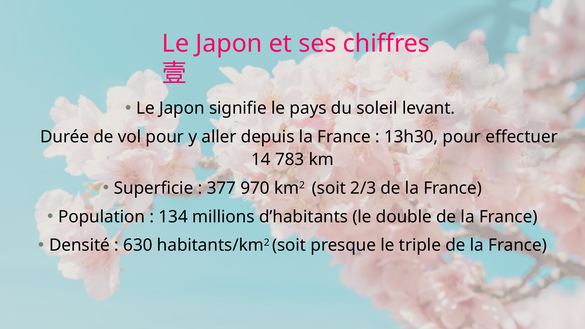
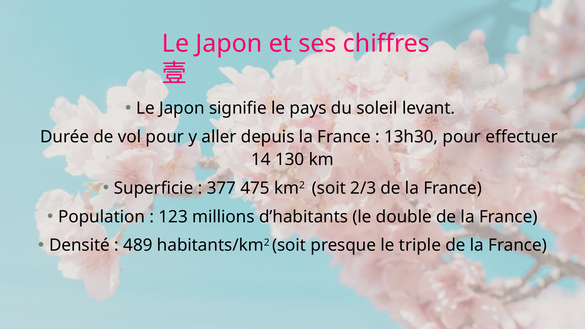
783: 783 -> 130
970: 970 -> 475
134: 134 -> 123
630: 630 -> 489
